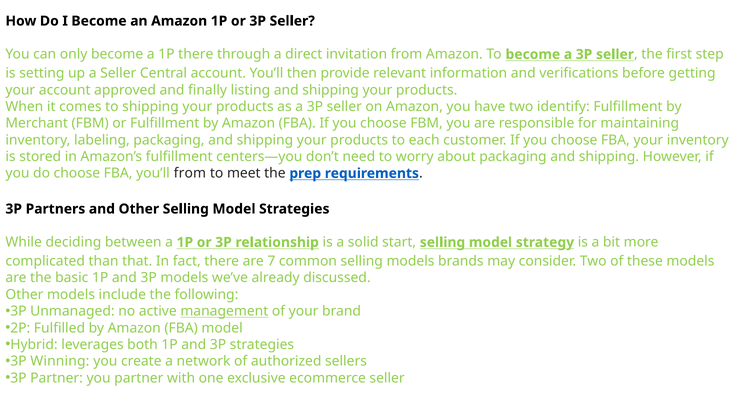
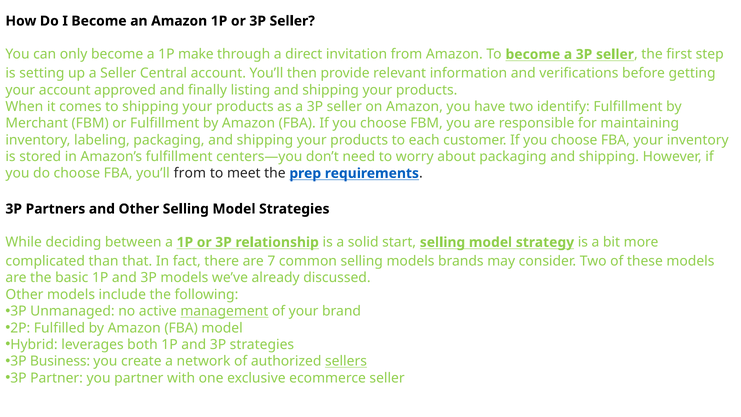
1P there: there -> make
Winning: Winning -> Business
sellers underline: none -> present
